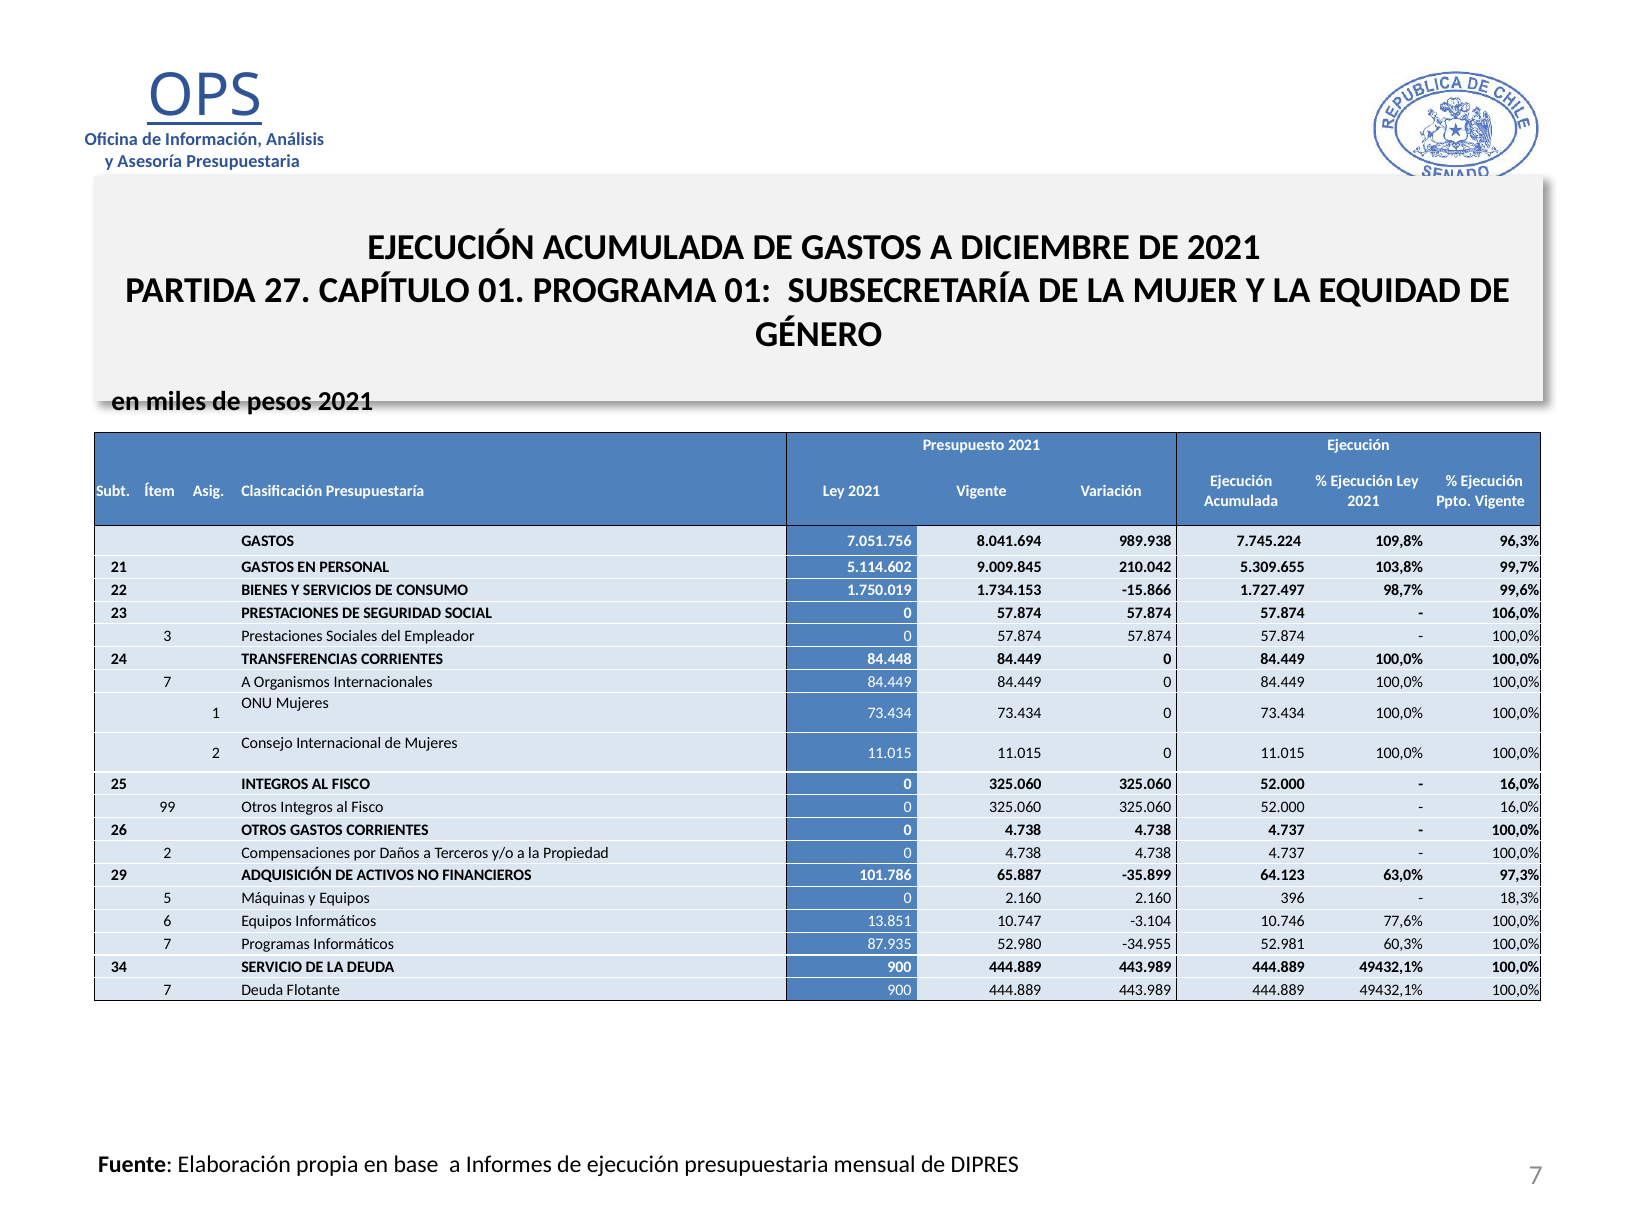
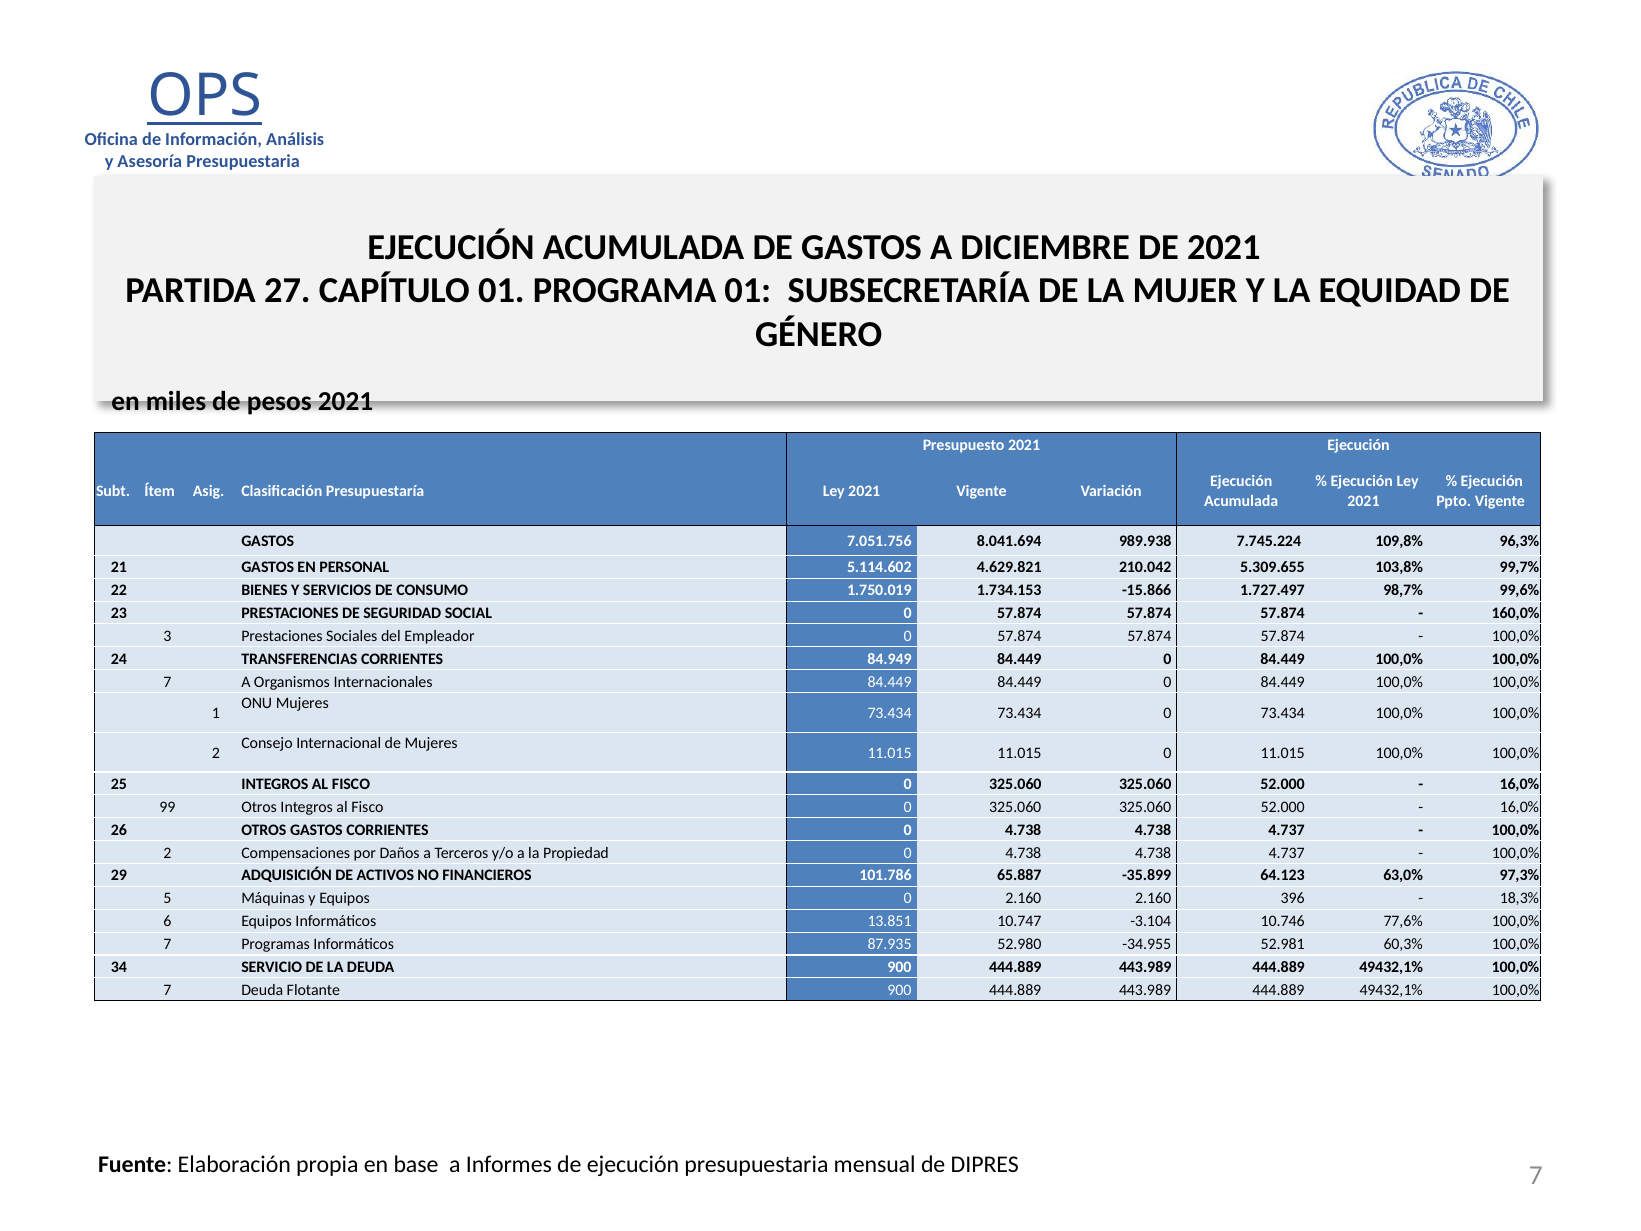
9.009.845: 9.009.845 -> 4.629.821
106,0%: 106,0% -> 160,0%
84.448: 84.448 -> 84.949
